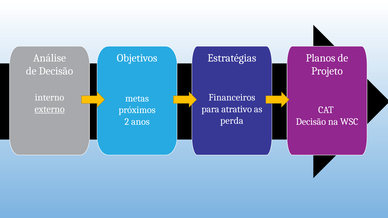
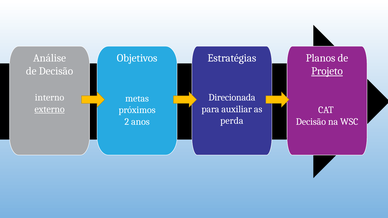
Projeto underline: none -> present
Financeiros: Financeiros -> Direcionada
atrativo: atrativo -> auxiliar
